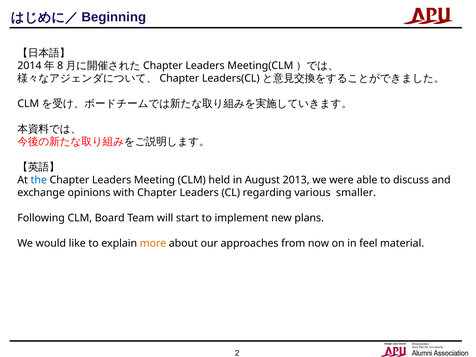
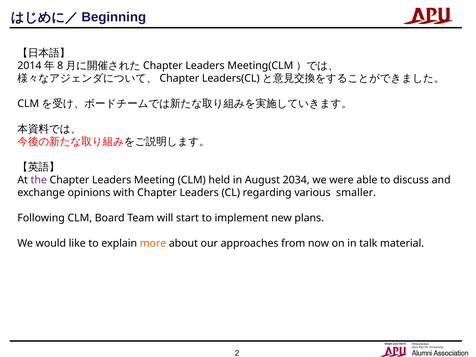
the colour: blue -> purple
2013: 2013 -> 2034
feel: feel -> talk
